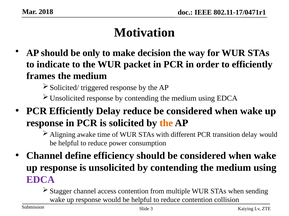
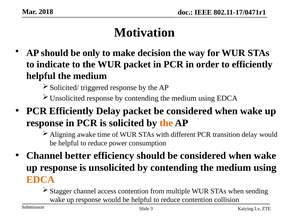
frames at (41, 76): frames -> helpful
Delay reduce: reduce -> packet
define: define -> better
EDCA at (40, 180) colour: purple -> orange
